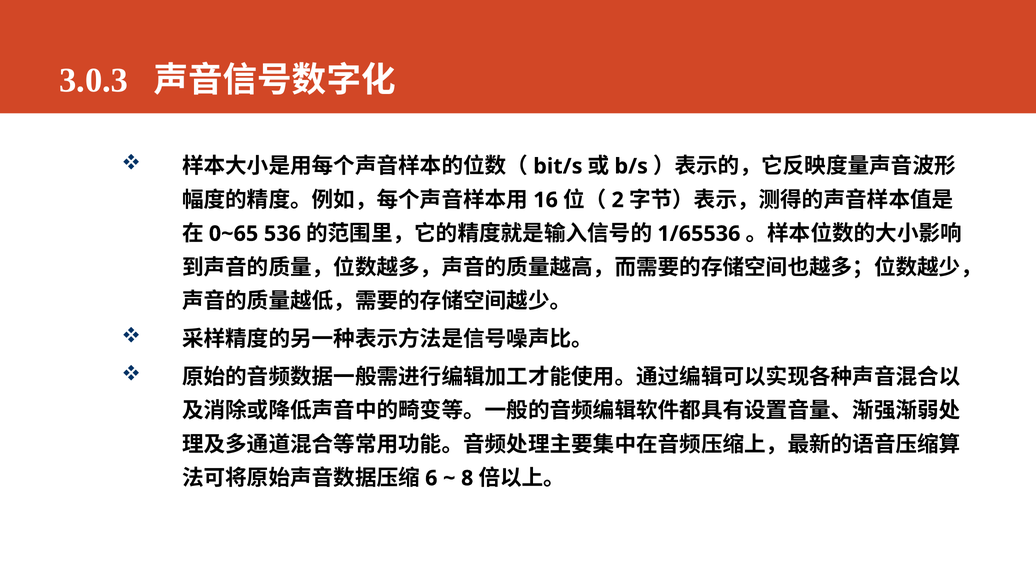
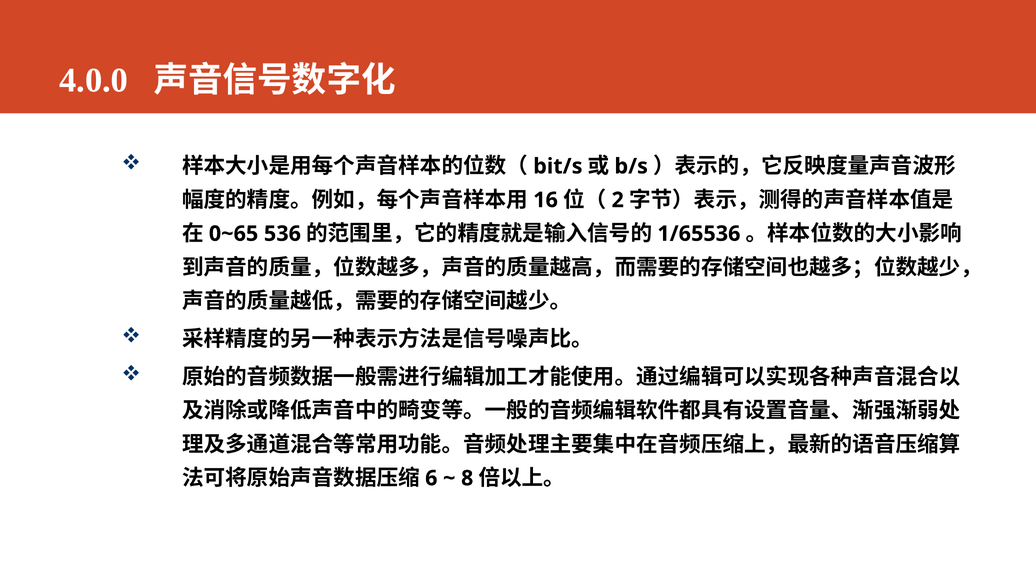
3.0.3: 3.0.3 -> 4.0.0
